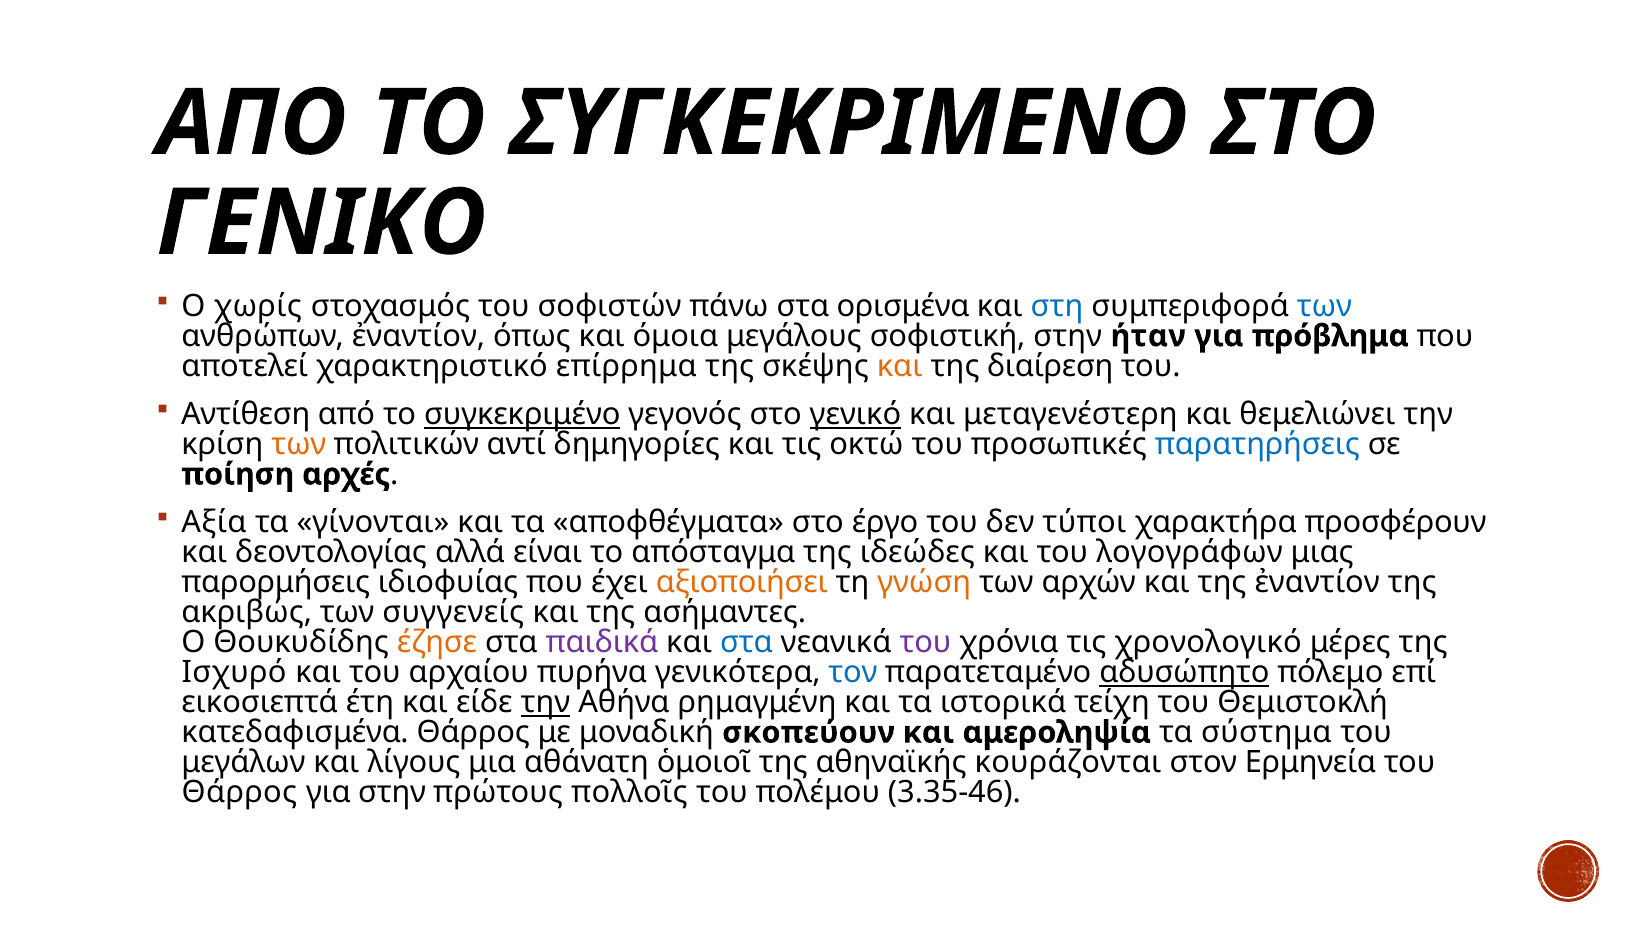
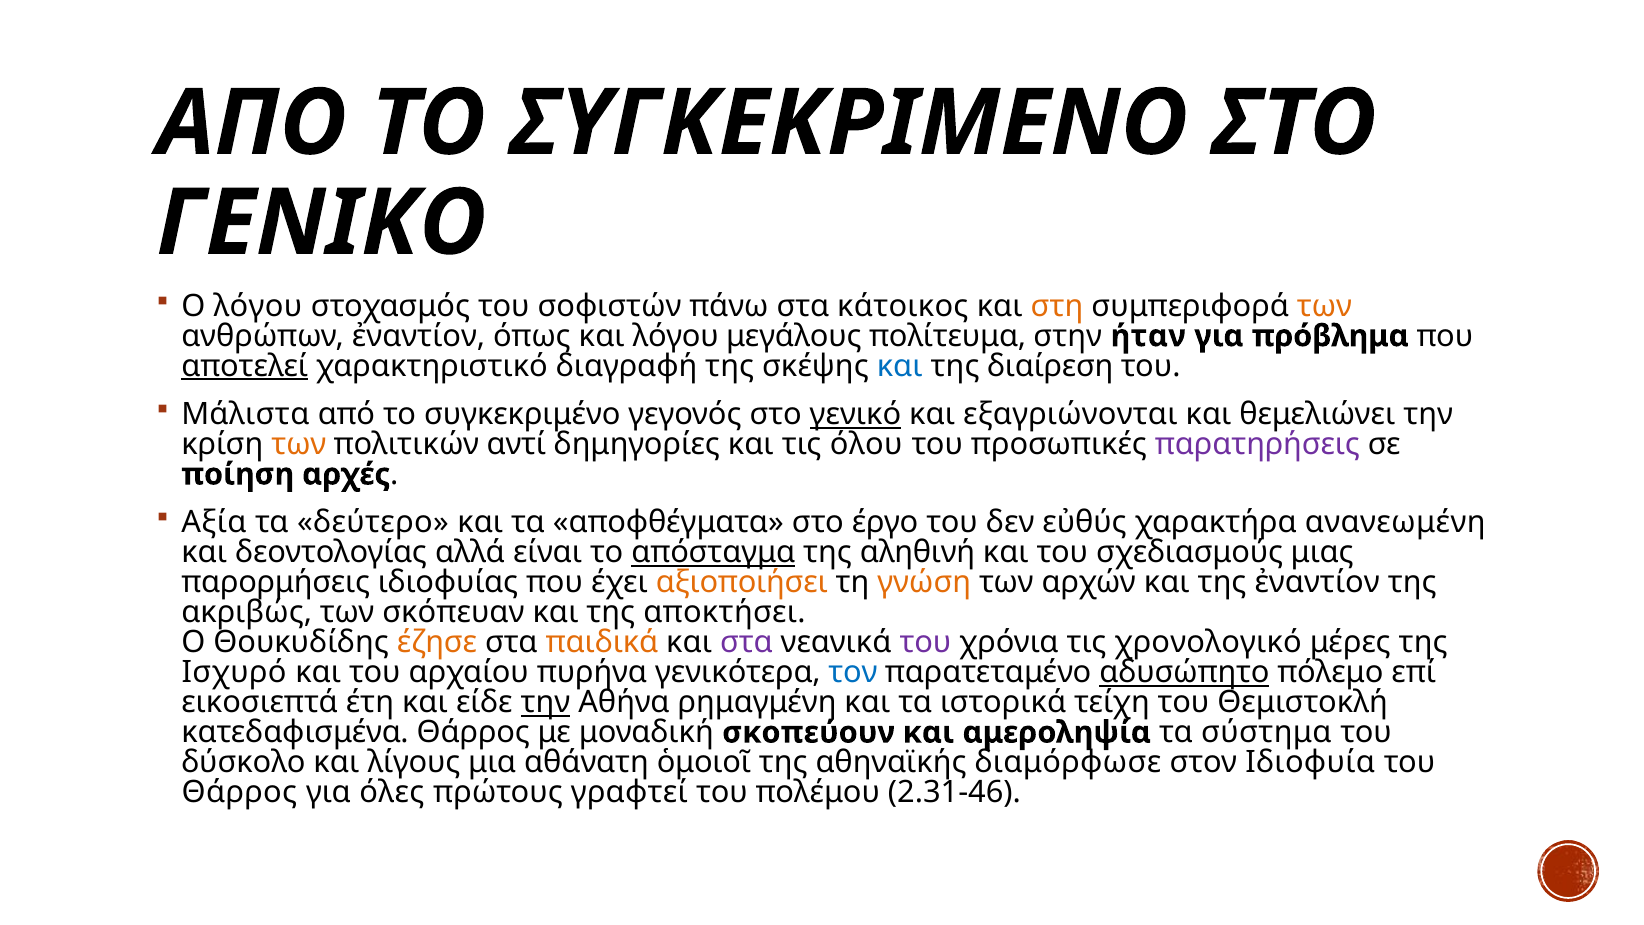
Ο χωρίς: χωρίς -> λόγου
ορισμένα: ορισμένα -> κάτοικος
στη colour: blue -> orange
των at (1324, 306) colour: blue -> orange
και όμοια: όμοια -> λόγου
σοφιστική: σοφιστική -> πολίτευμα
αποτελεί underline: none -> present
επίρρημα: επίρρημα -> διαγραφή
και at (900, 366) colour: orange -> blue
Αντίθεση: Αντίθεση -> Μάλιστα
συγκεκριμένο underline: present -> none
μεταγενέστερη: μεταγενέστερη -> εξαγριώνονται
οκτώ: οκτώ -> όλου
παρατηρήσεις colour: blue -> purple
γίνονται: γίνονται -> δεύτερο
τύποι: τύποι -> εὐθύς
προσφέρουν: προσφέρουν -> ανανεωμένη
απόσταγμα underline: none -> present
ιδεώδες: ιδεώδες -> αληθινή
λογογράφων: λογογράφων -> σχεδιασμούς
συγγενείς: συγγενείς -> σκόπευαν
ασήμαντες: ασήμαντες -> αποκτήσει
παιδικά colour: purple -> orange
στα at (746, 642) colour: blue -> purple
μεγάλων: μεγάλων -> δύσκολο
κουράζονται: κουράζονται -> διαμόρφωσε
Ερμηνεία: Ερμηνεία -> Ιδιοφυία
για στην: στην -> όλες
πολλοῖς: πολλοῖς -> γραφτεί
3.35-46: 3.35-46 -> 2.31-46
